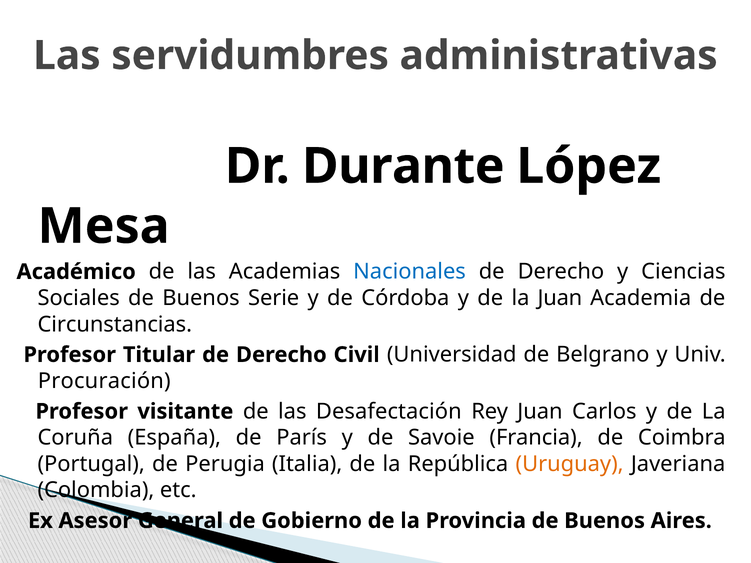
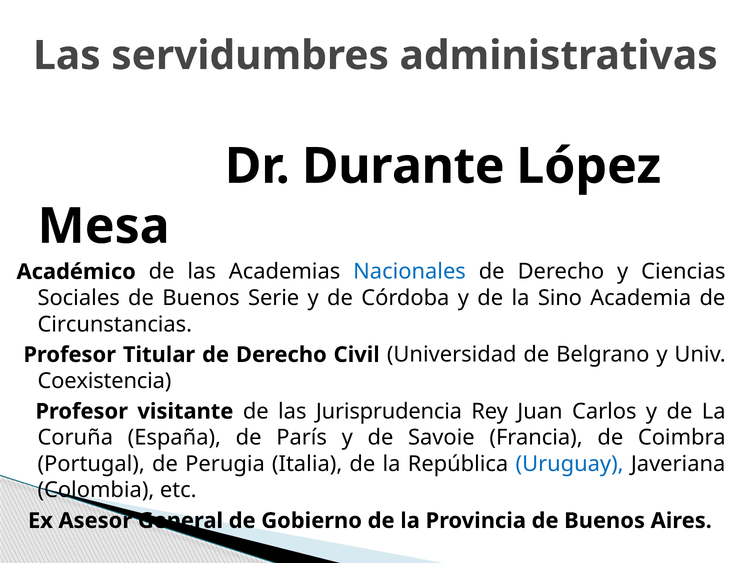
la Juan: Juan -> Sino
Procuración: Procuración -> Coexistencia
Desafectación: Desafectación -> Jurisprudencia
Uruguay colour: orange -> blue
